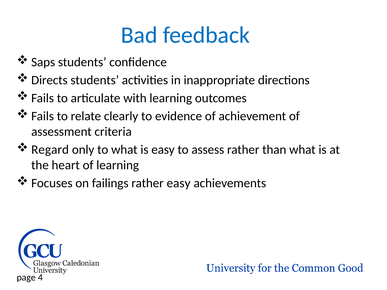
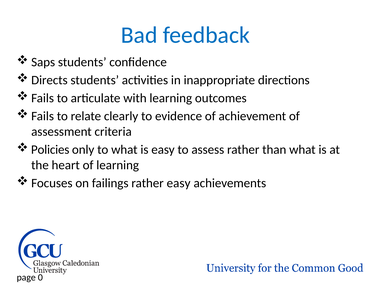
Regard: Regard -> Policies
4: 4 -> 0
